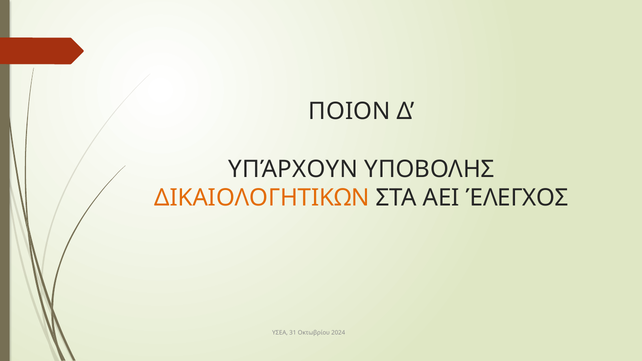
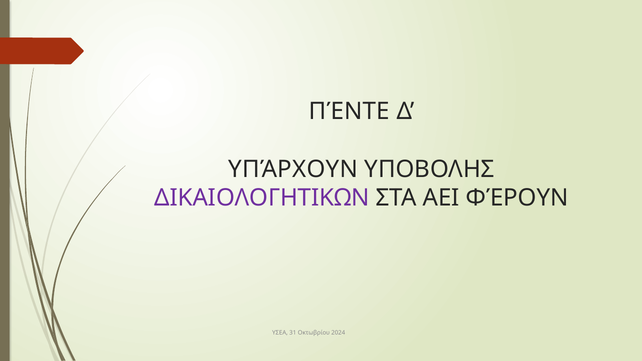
ΠΟΙΟΝ: ΠΟΙΟΝ -> ΠΈΝΤΕ
ΔΙΚΑΙΟΛΟΓΗΤΙΚΩΝ colour: orange -> purple
ΈΛΕΓΧΟΣ: ΈΛΕΓΧΟΣ -> ΦΈΡΟΥΝ
